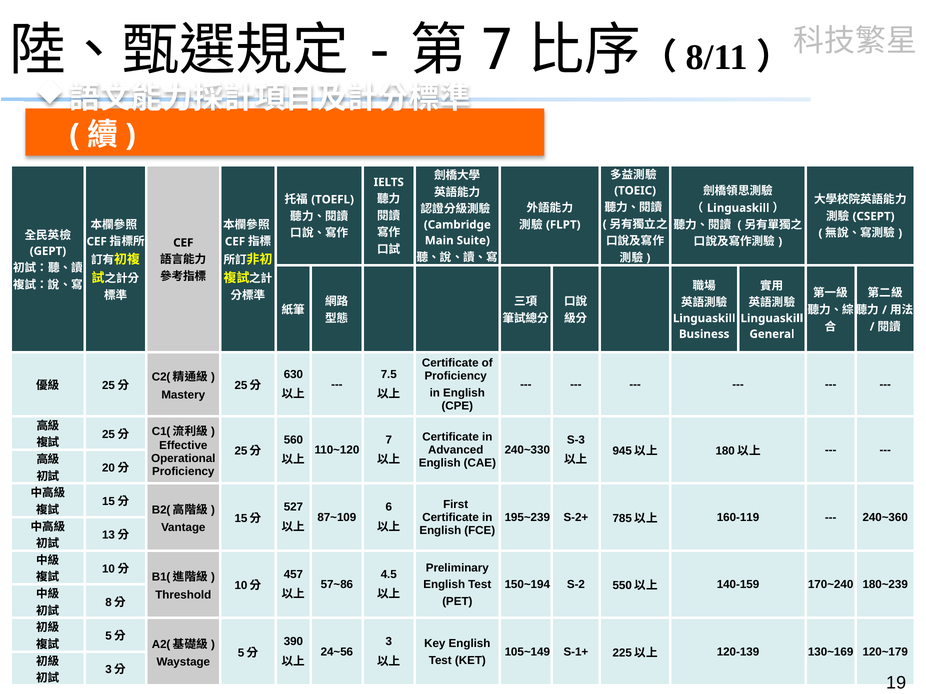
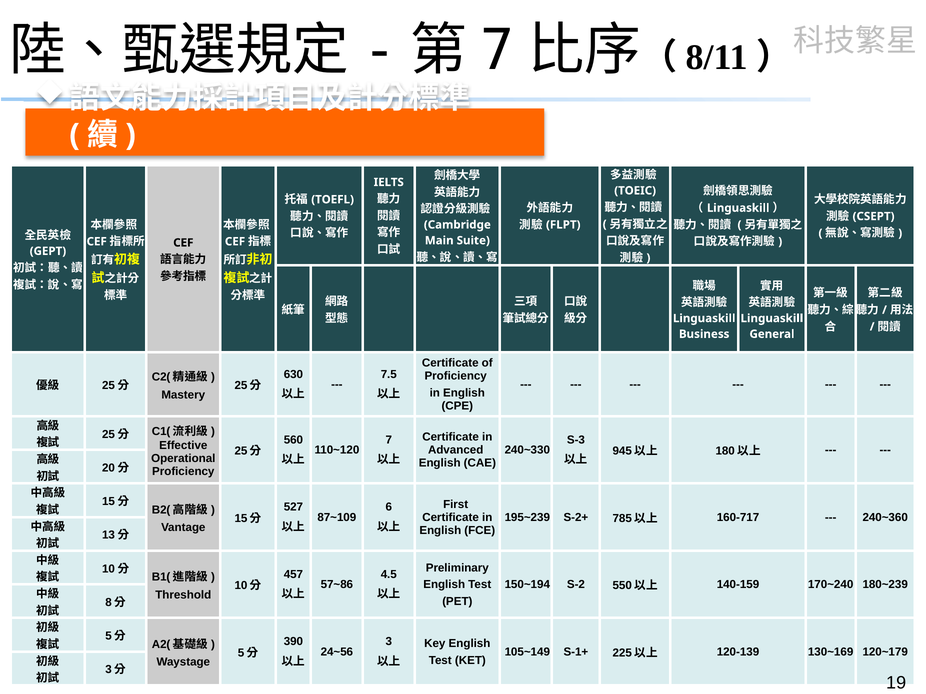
160-119: 160-119 -> 160-717
